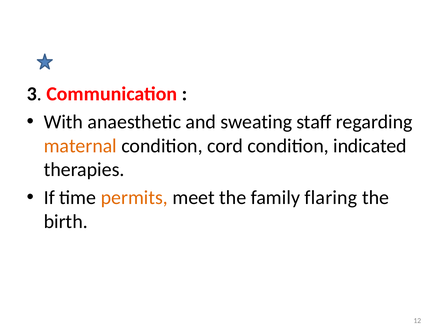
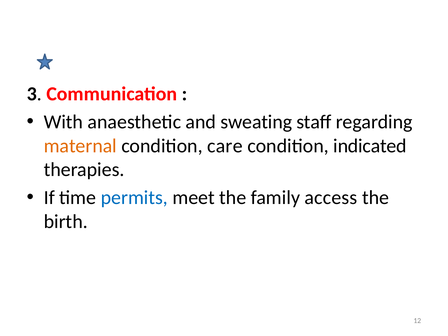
cord: cord -> care
permits colour: orange -> blue
flaring: flaring -> access
